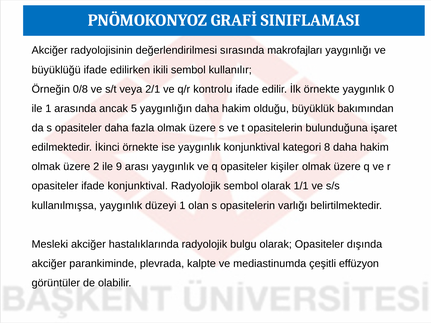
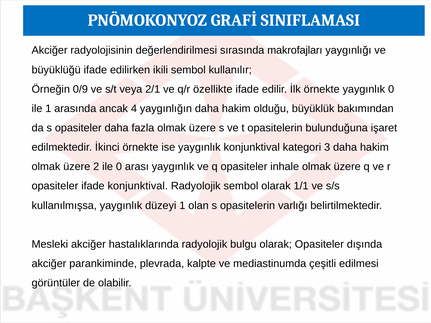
0/8: 0/8 -> 0/9
kontrolu: kontrolu -> özellikte
5: 5 -> 4
8: 8 -> 3
ile 9: 9 -> 0
kişiler: kişiler -> inhale
effüzyon: effüzyon -> edilmesi
